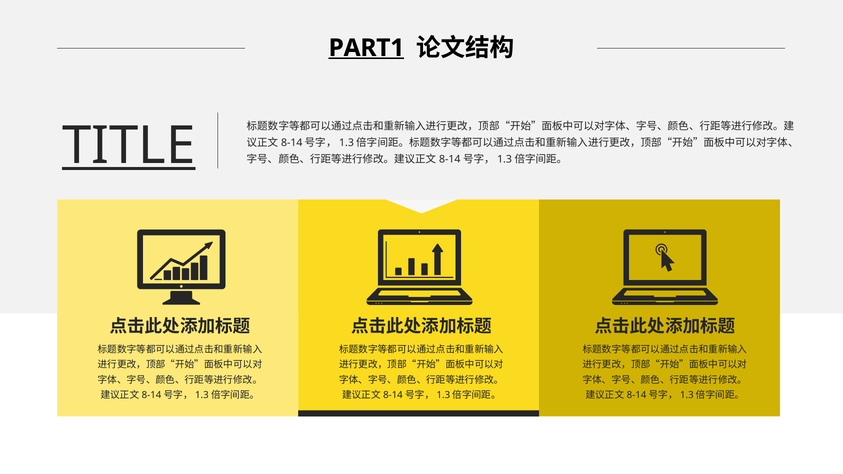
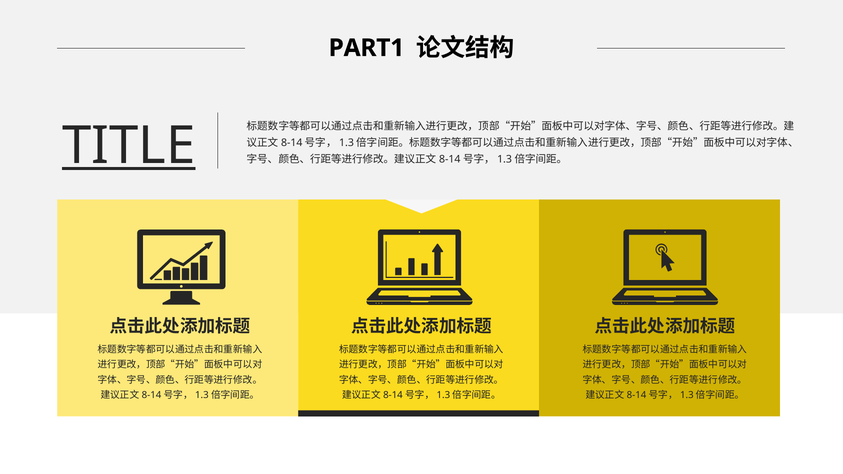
PART1 underline: present -> none
